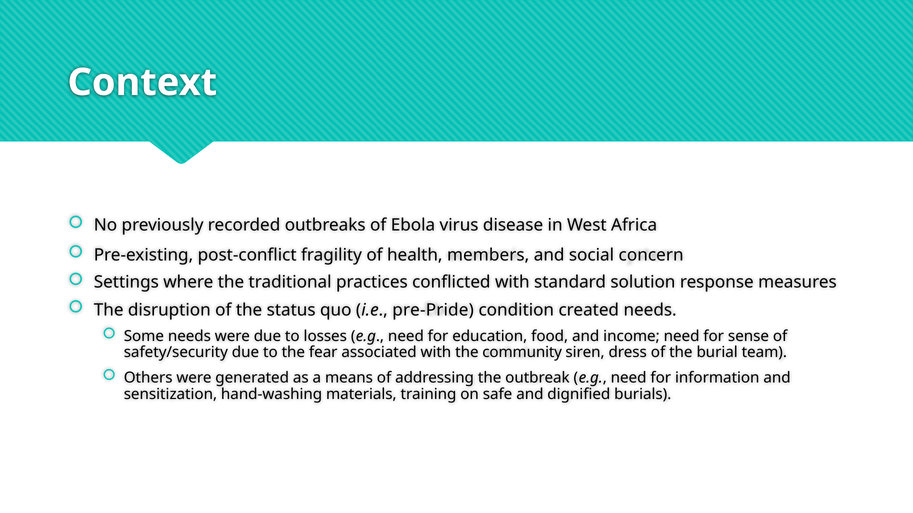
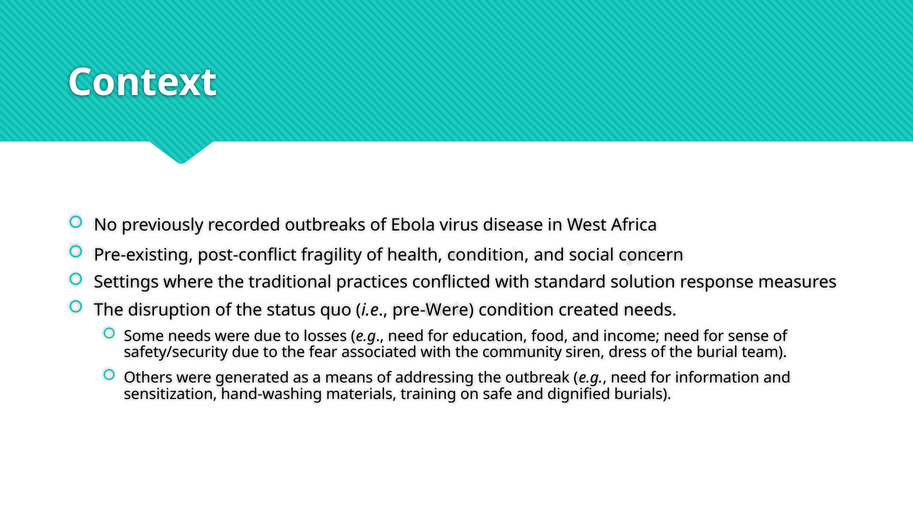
health members: members -> condition
pre-Pride: pre-Pride -> pre-Were
